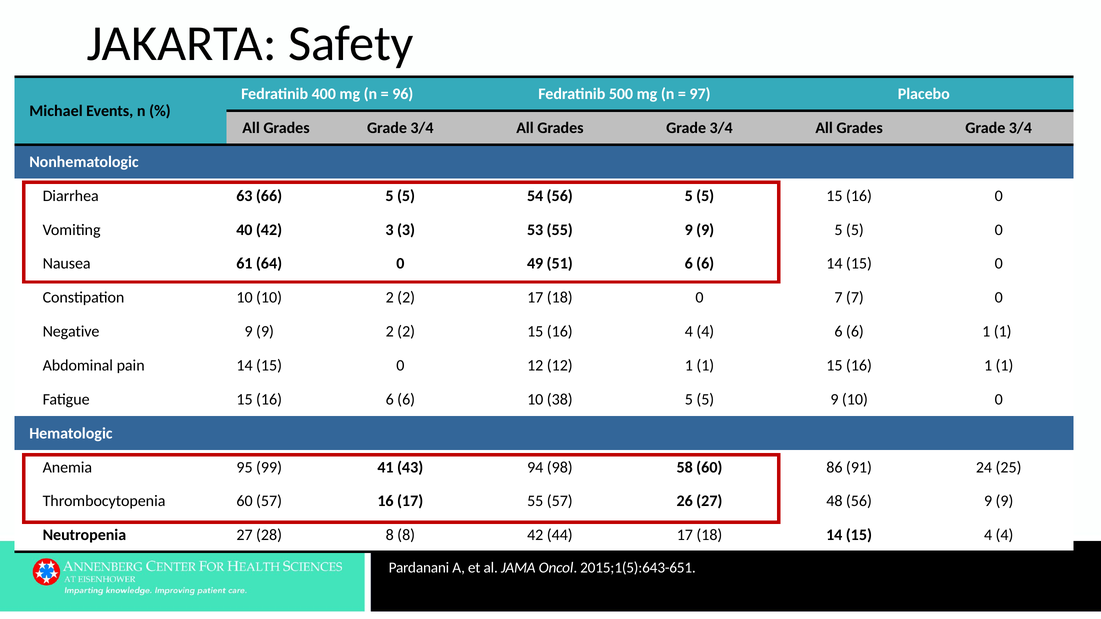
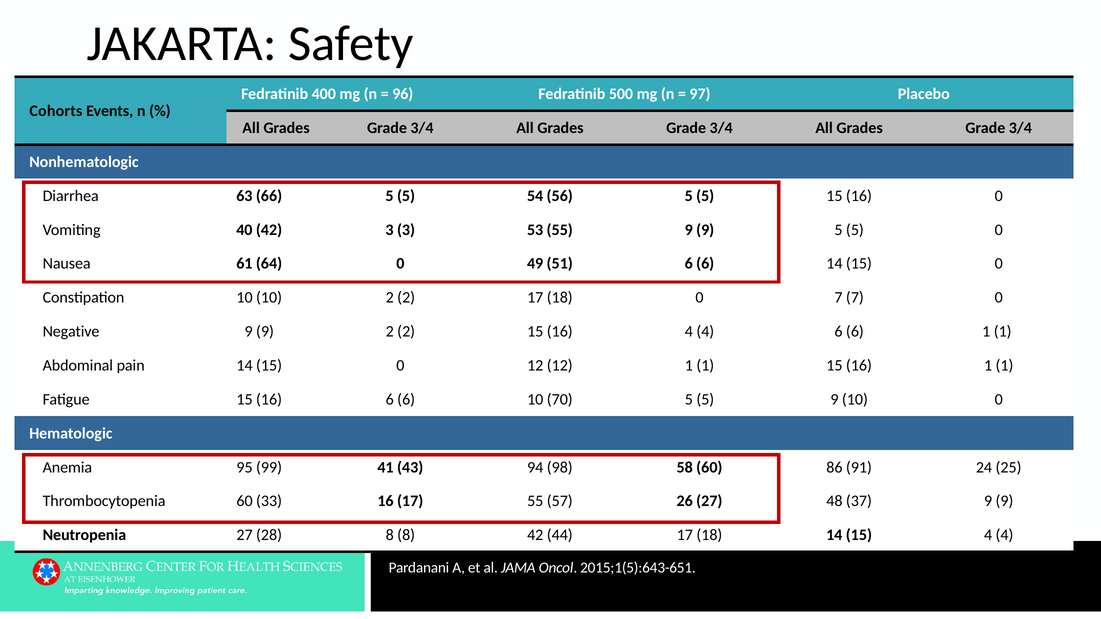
Michael: Michael -> Cohorts
38: 38 -> 70
60 57: 57 -> 33
48 56: 56 -> 37
